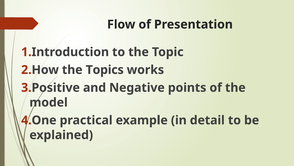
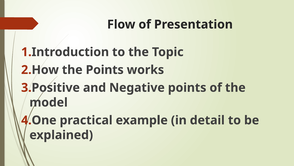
the Topics: Topics -> Points
